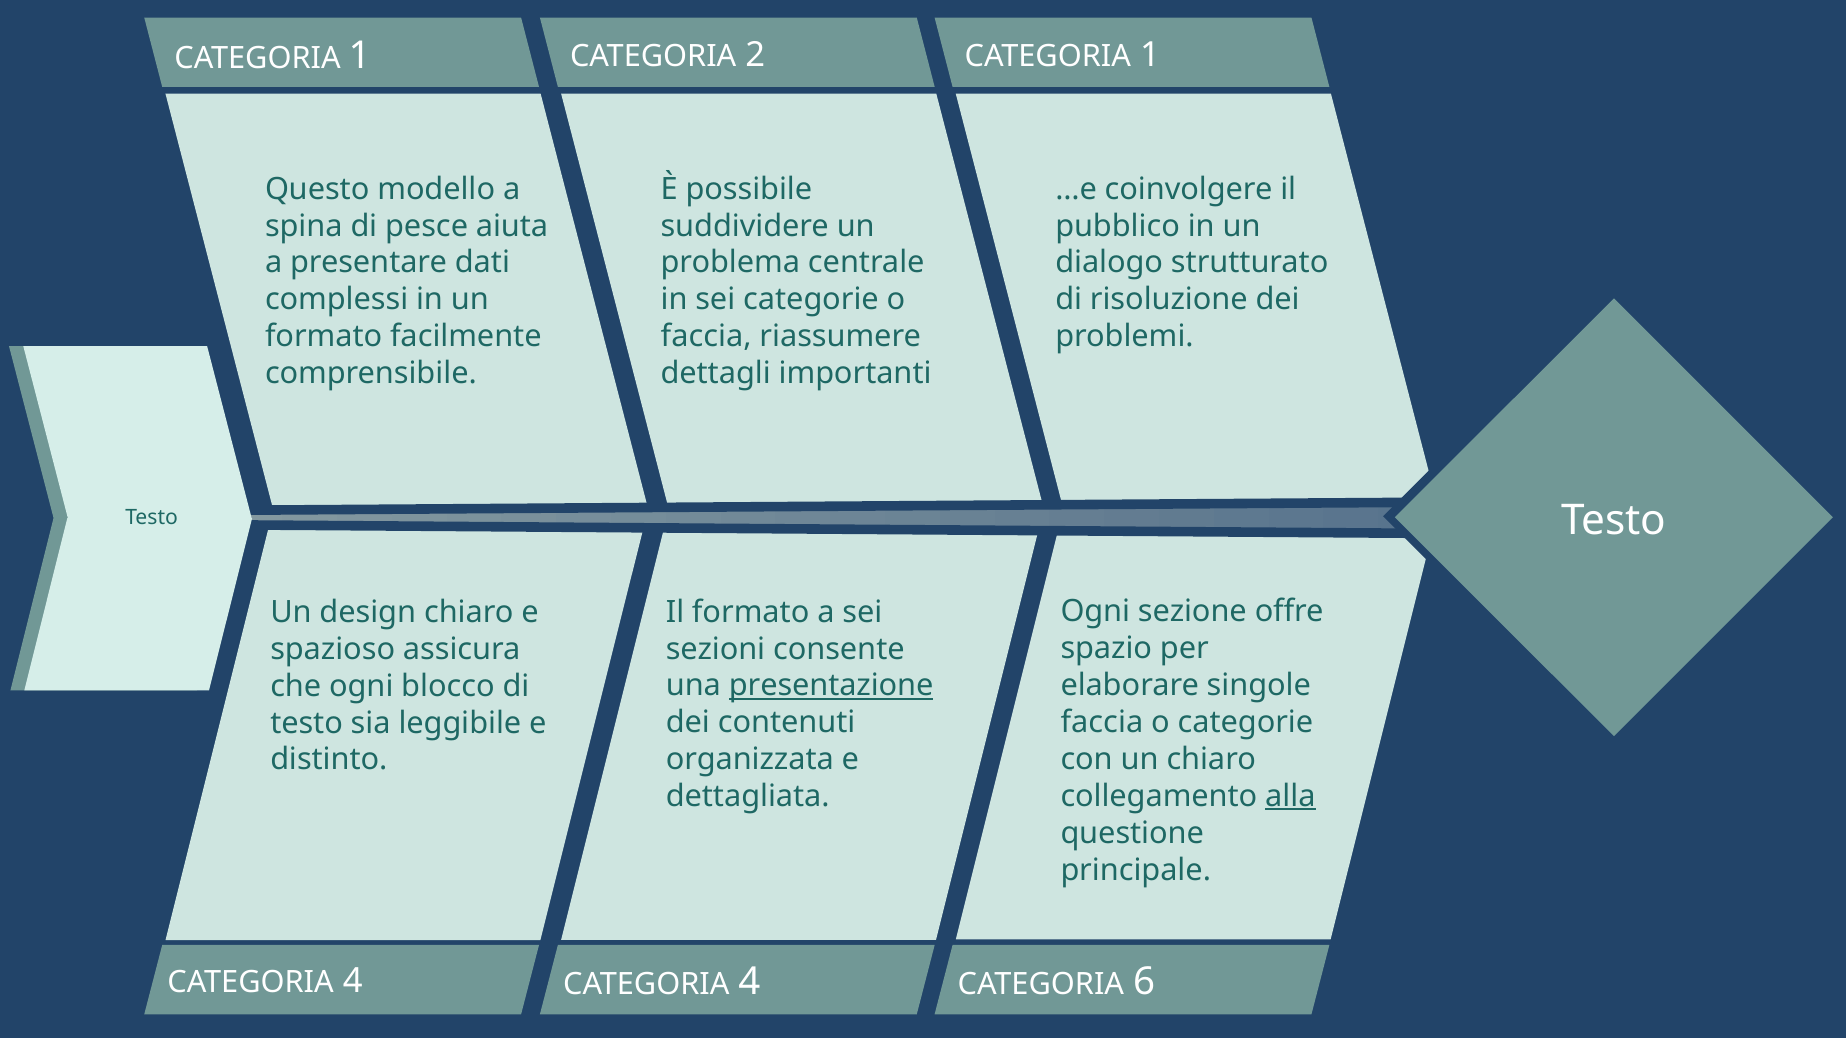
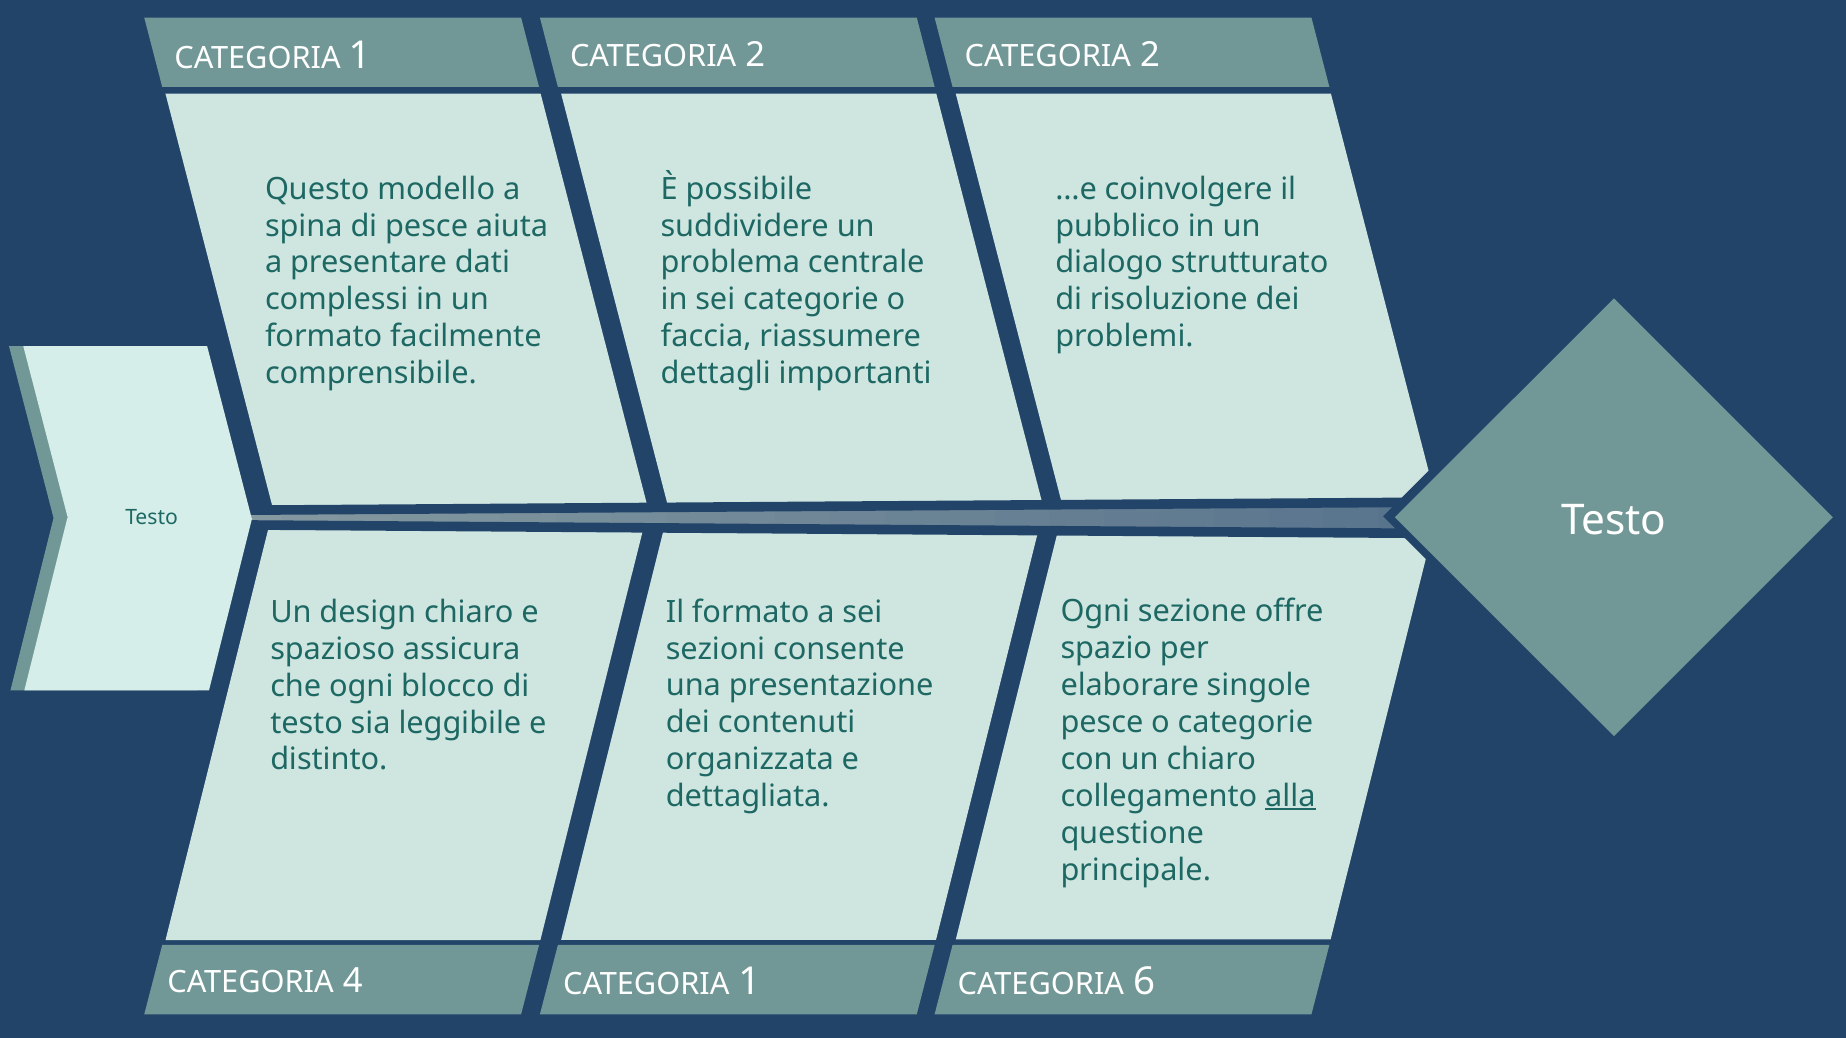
1 at (1150, 55): 1 -> 2
presentazione underline: present -> none
faccia at (1102, 723): faccia -> pesce
4 at (749, 982): 4 -> 1
